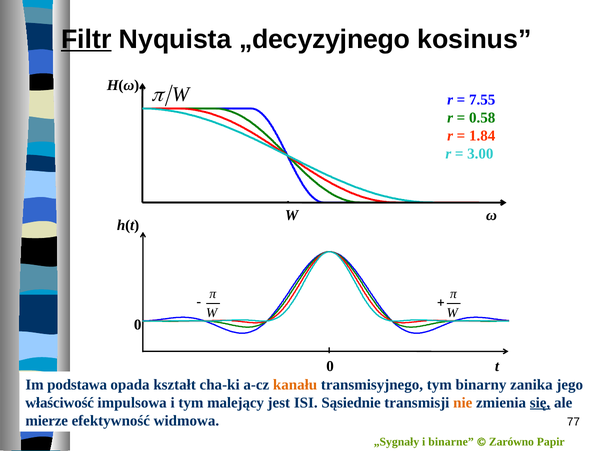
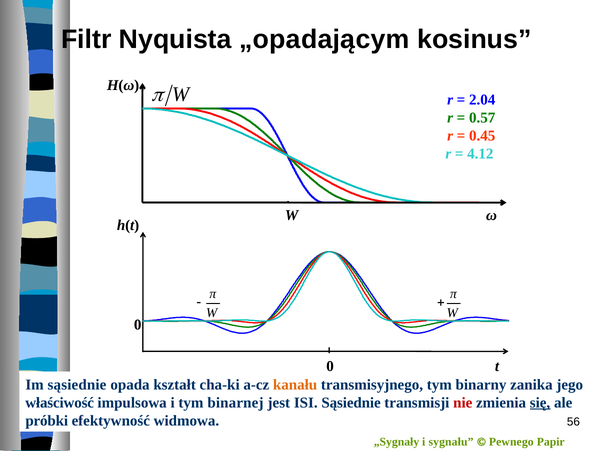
Filtr underline: present -> none
„decyzyjnego: „decyzyjnego -> „opadającym
7.55: 7.55 -> 2.04
0.58: 0.58 -> 0.57
1.84: 1.84 -> 0.45
3.00: 3.00 -> 4.12
Im podstawa: podstawa -> sąsiednie
malejący: malejący -> binarnej
nie colour: orange -> red
mierze: mierze -> próbki
77: 77 -> 56
binarne: binarne -> sygnału
Zarówno: Zarówno -> Pewnego
